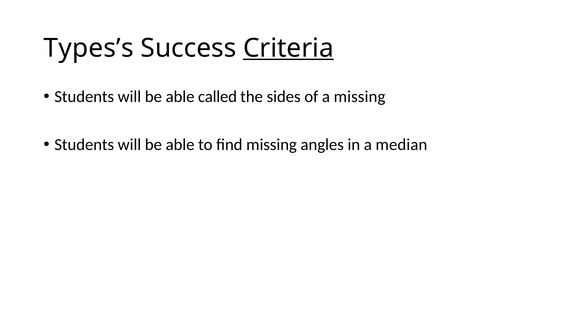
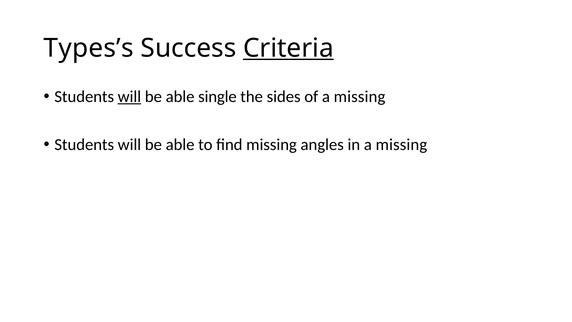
will at (129, 97) underline: none -> present
called: called -> single
in a median: median -> missing
